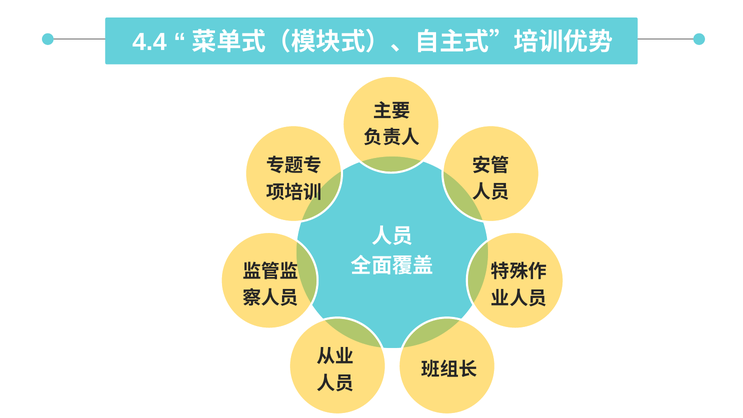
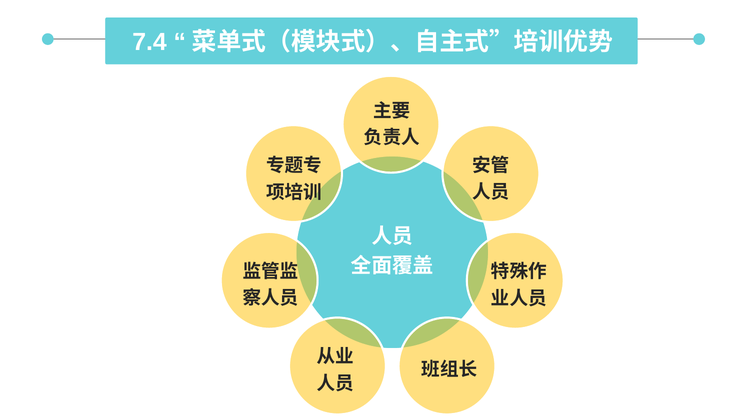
4.4: 4.4 -> 7.4
